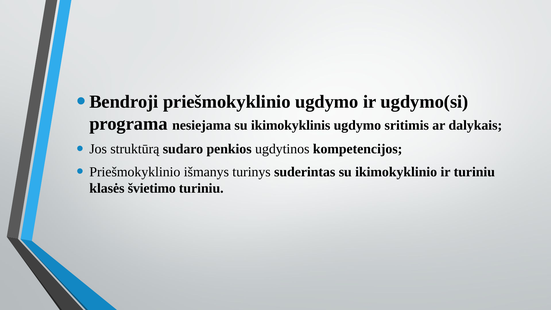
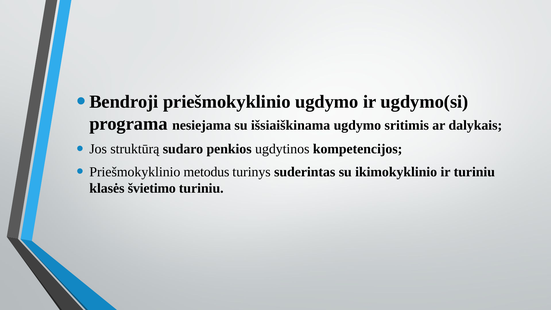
ikimokyklinis: ikimokyklinis -> išsiaiškinama
išmanys: išmanys -> metodus
